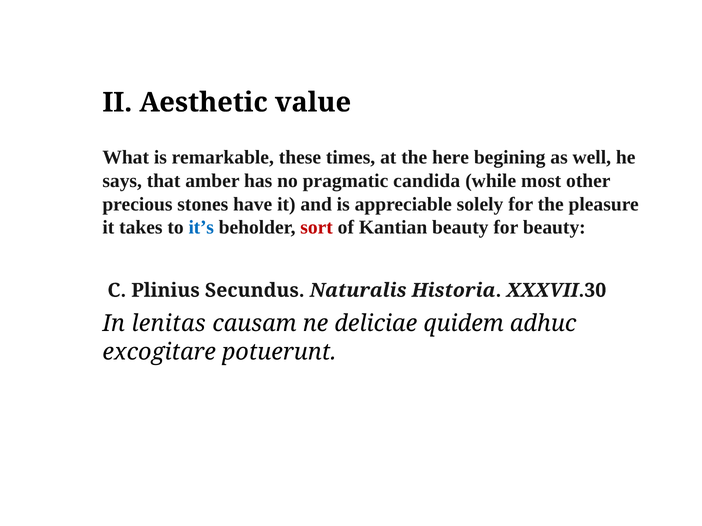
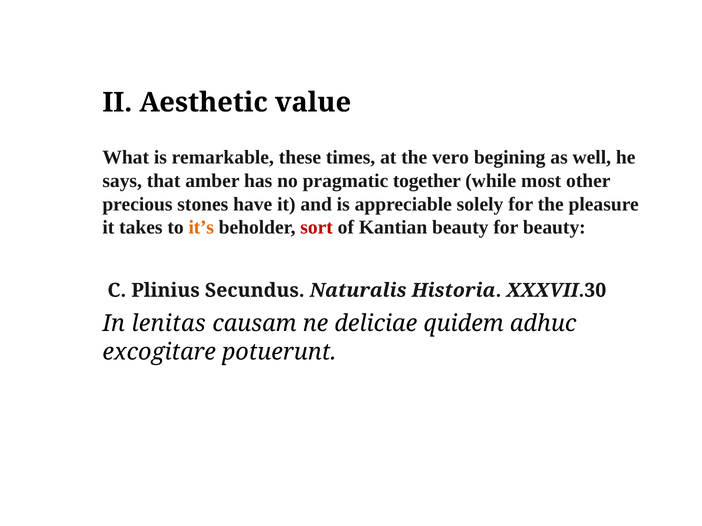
here: here -> vero
candida: candida -> together
it’s colour: blue -> orange
